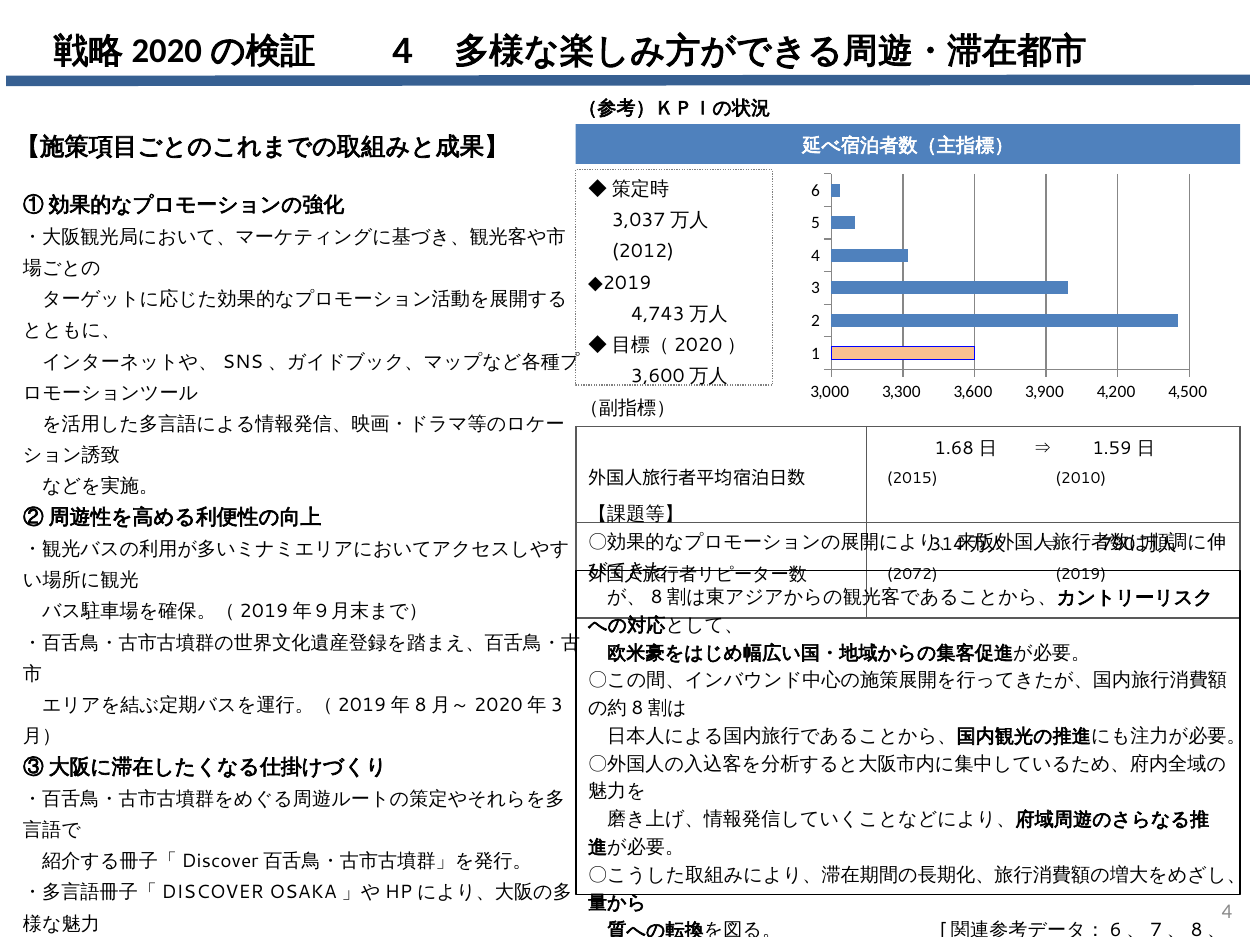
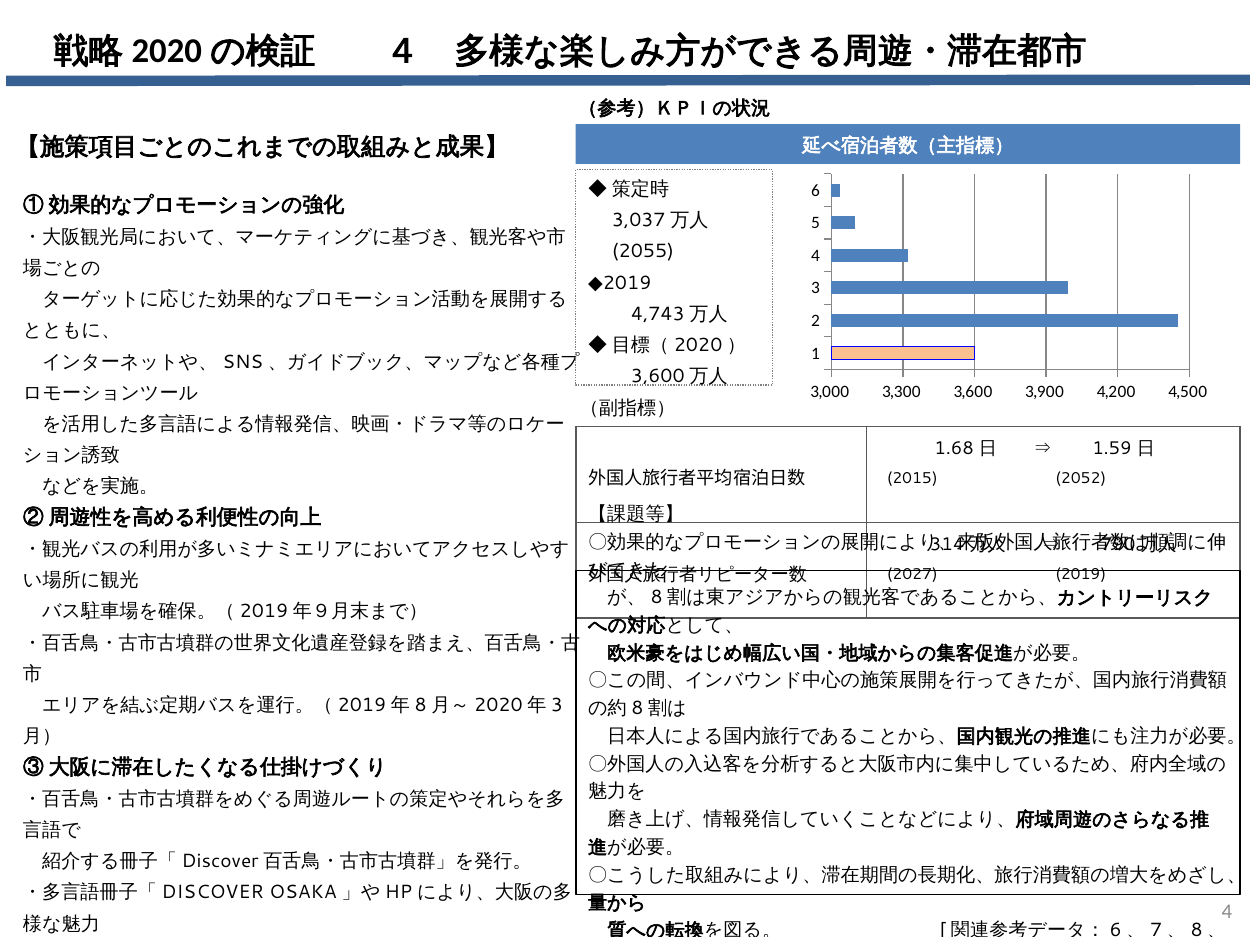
2012: 2012 -> 2055
2010: 2010 -> 2052
2072: 2072 -> 2027
